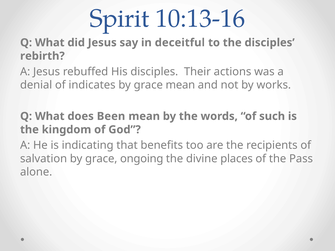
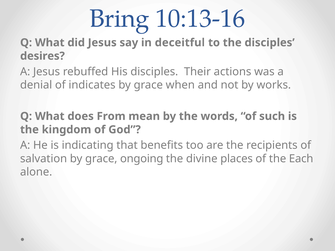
Spirit: Spirit -> Bring
rebirth: rebirth -> desires
grace mean: mean -> when
Been: Been -> From
Pass: Pass -> Each
